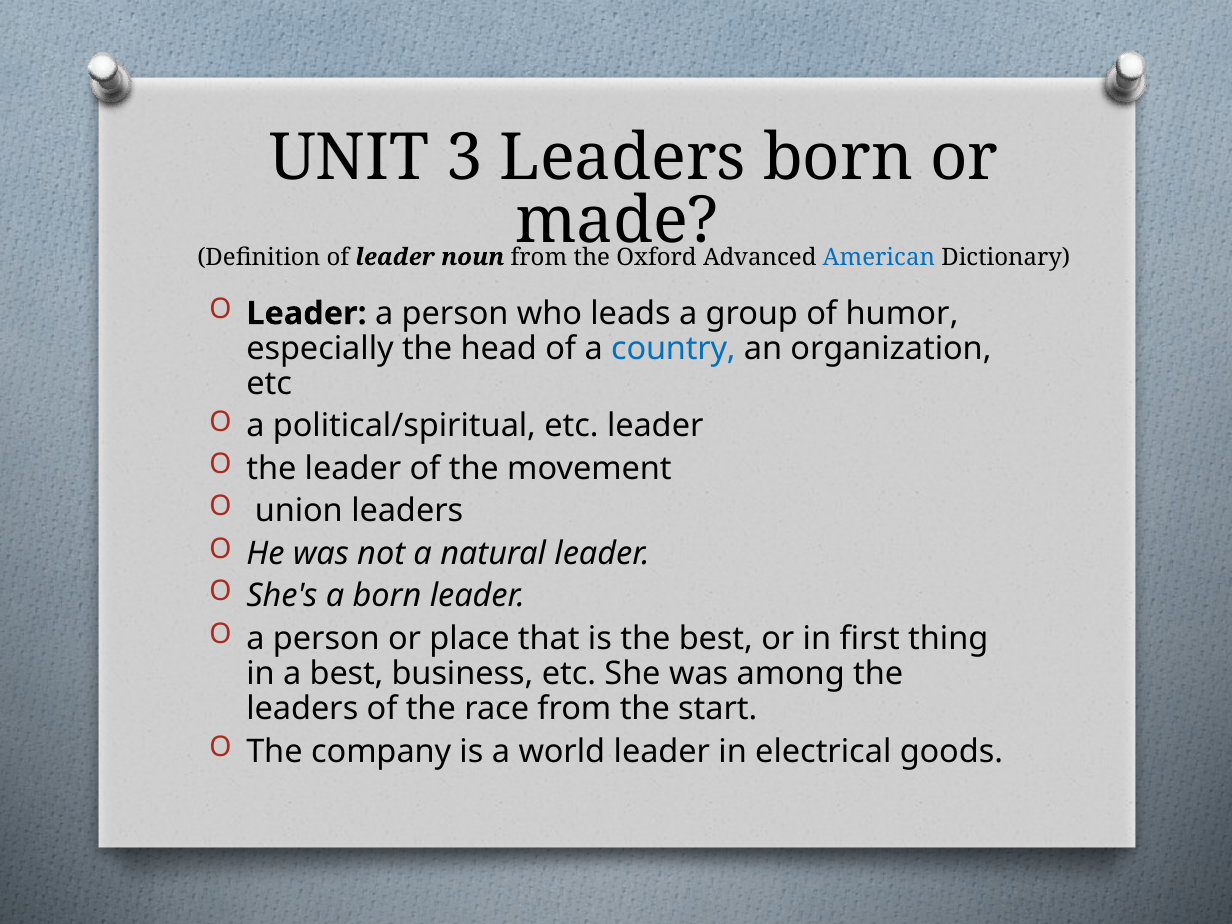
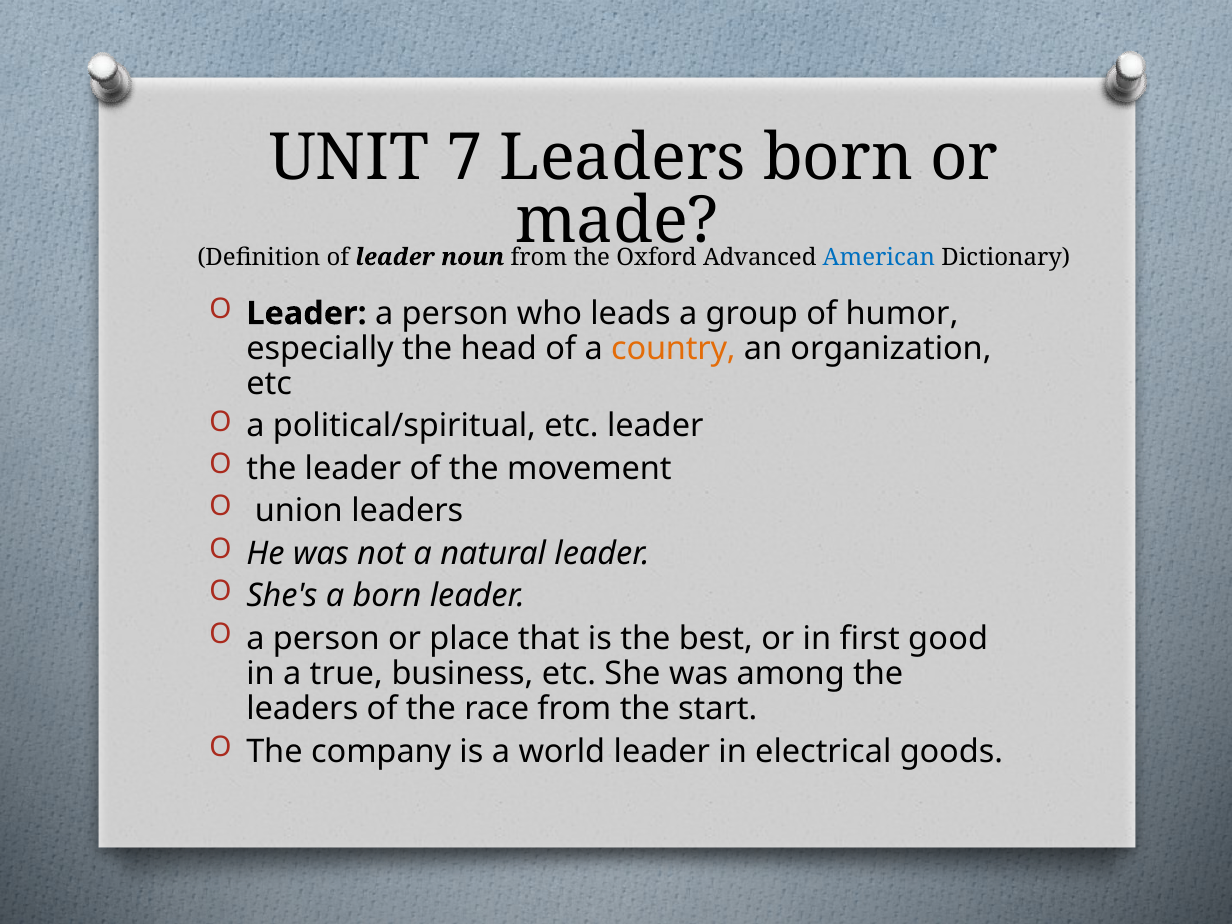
3: 3 -> 7
country colour: blue -> orange
thing: thing -> good
a best: best -> true
